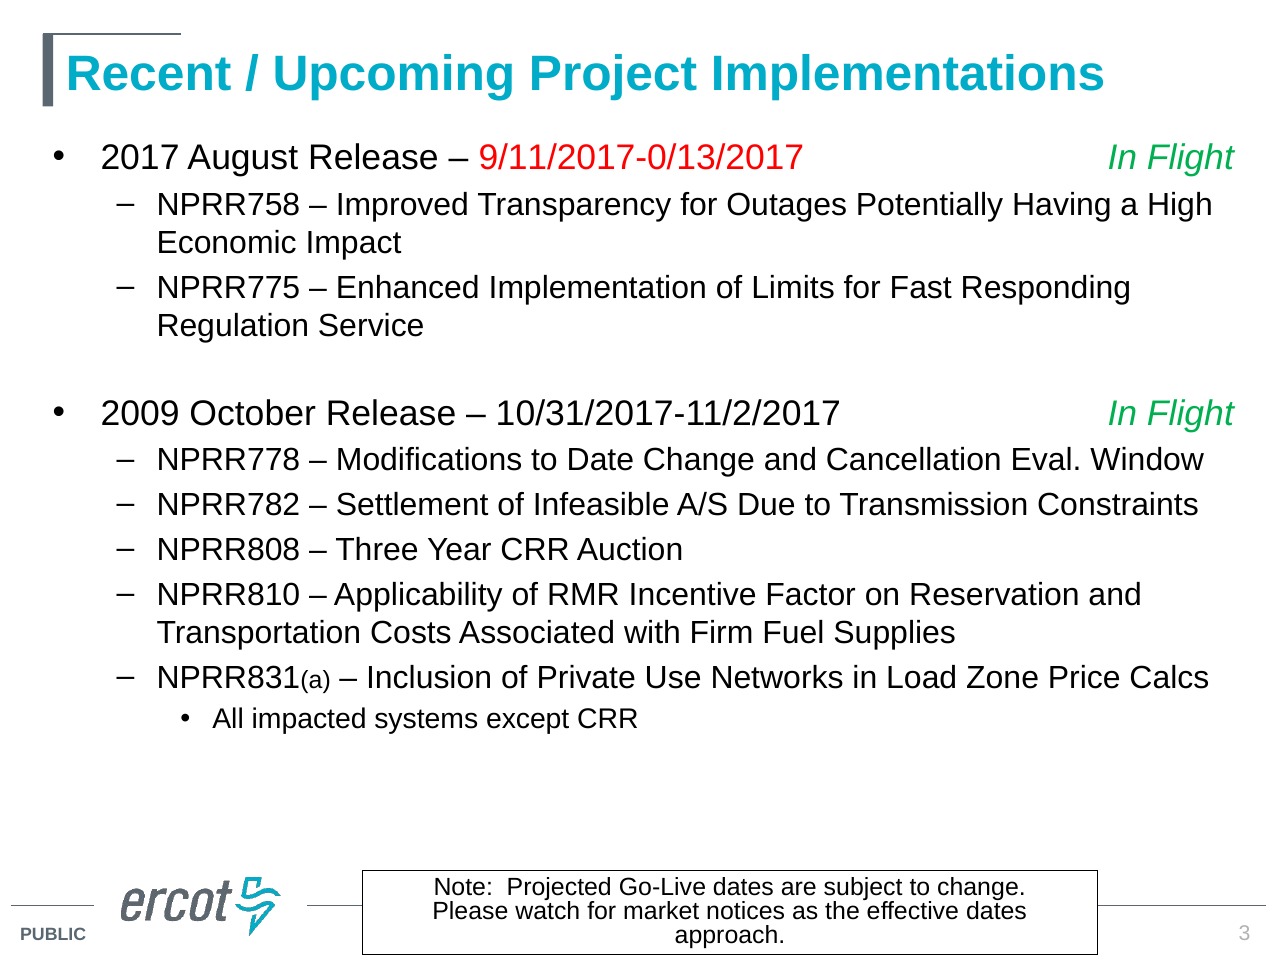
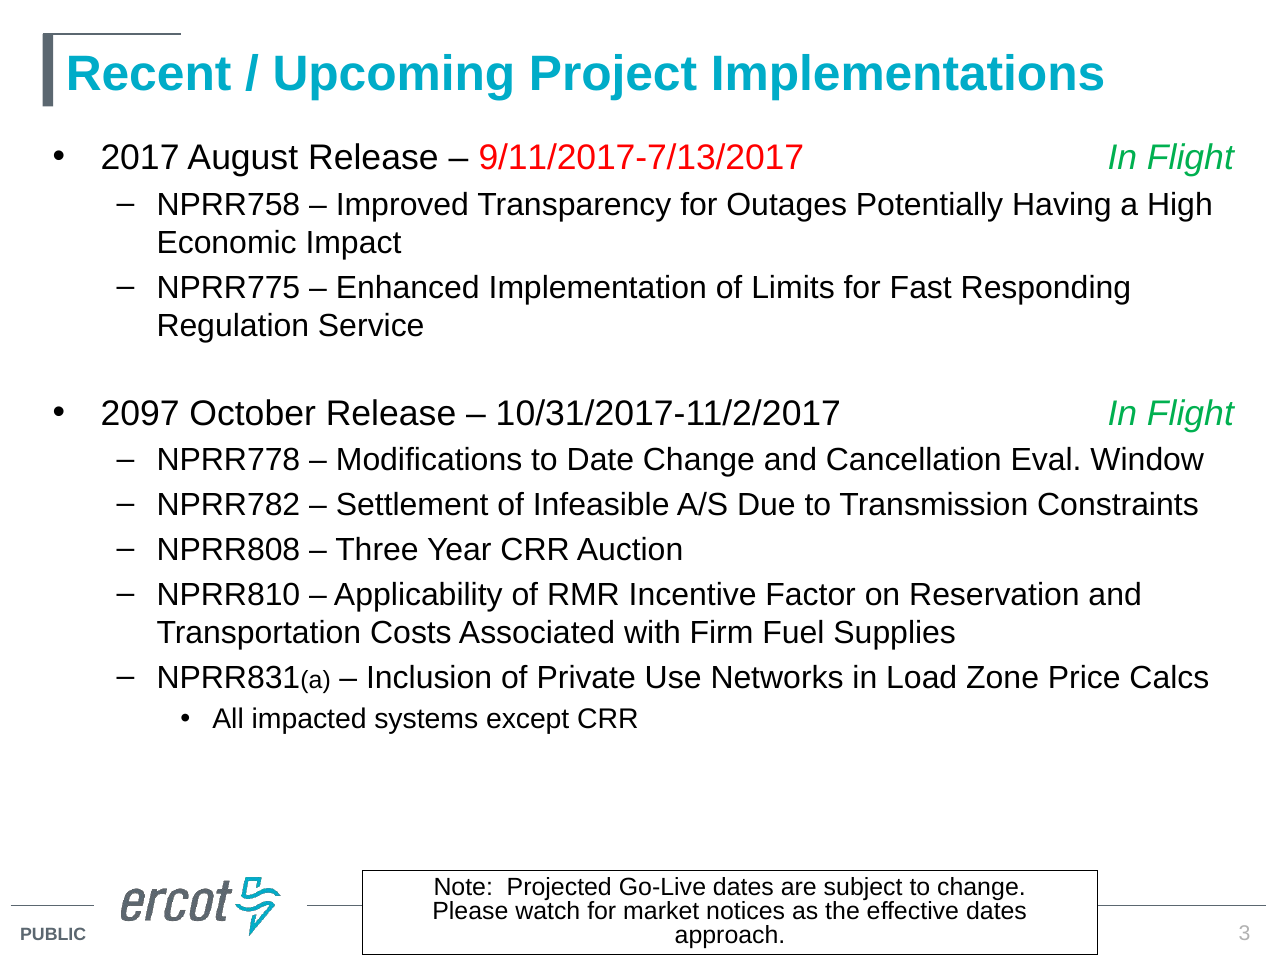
9/11/2017-0/13/2017: 9/11/2017-0/13/2017 -> 9/11/2017-7/13/2017
2009: 2009 -> 2097
